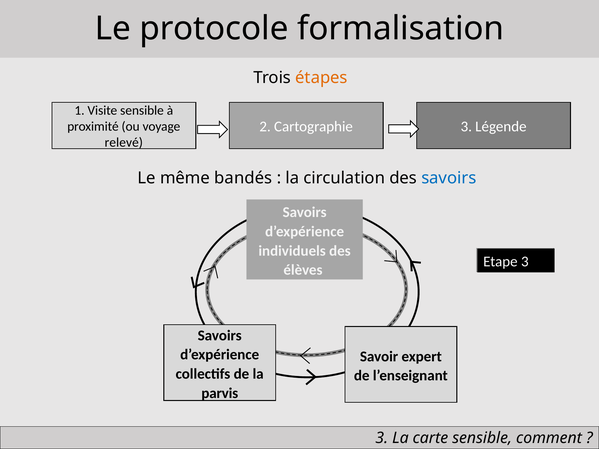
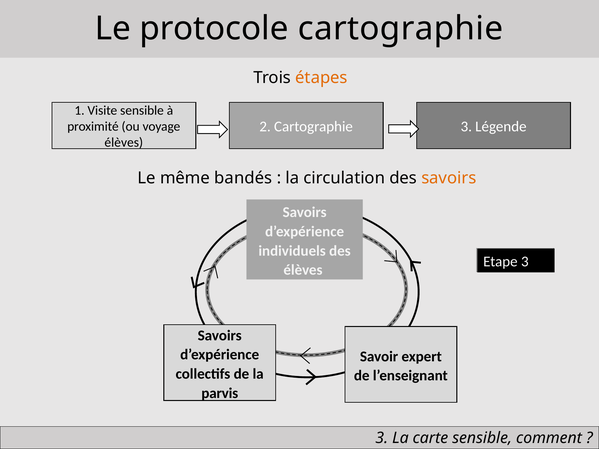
protocole formalisation: formalisation -> cartographie
relevé at (124, 142): relevé -> élèves
savoirs at (449, 178) colour: blue -> orange
